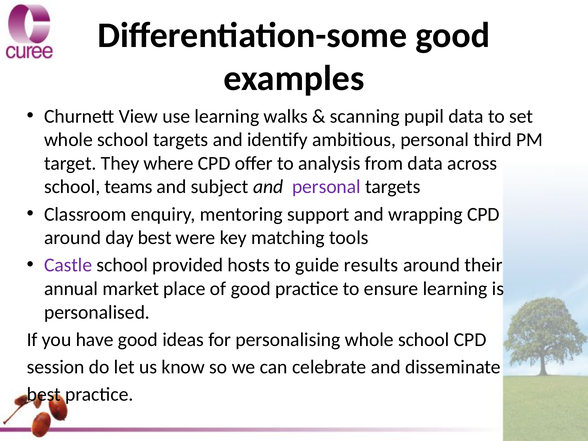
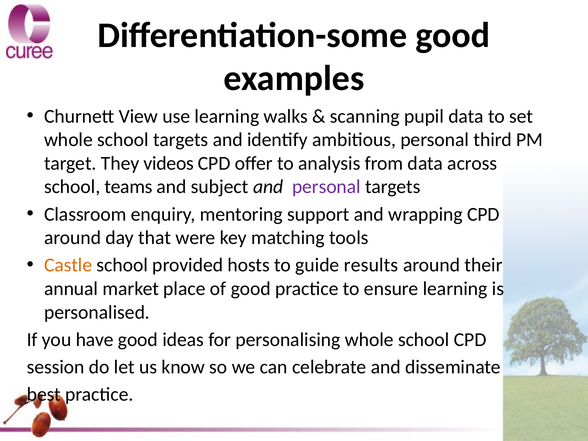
where: where -> videos
day best: best -> that
Castle colour: purple -> orange
